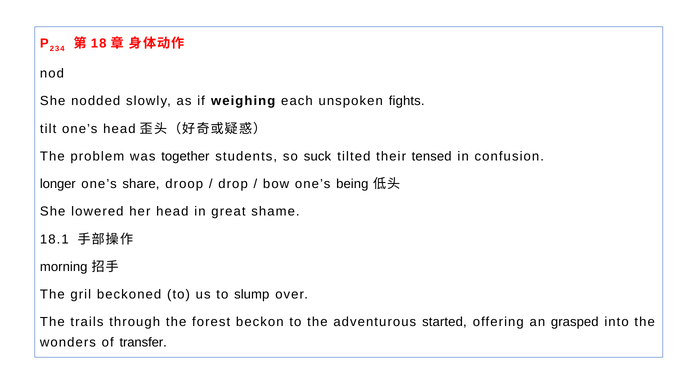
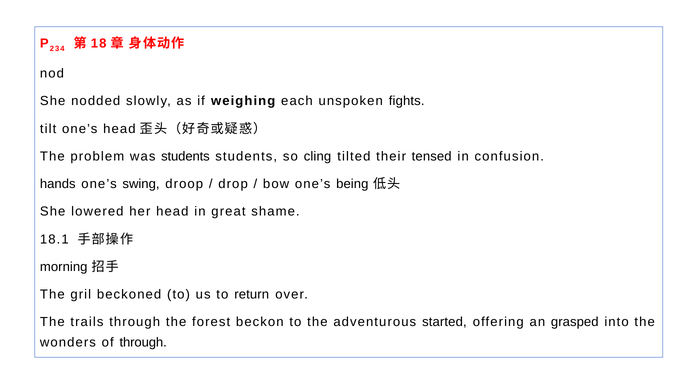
was together: together -> students
suck: suck -> cling
longer: longer -> hands
share: share -> swing
slump: slump -> return
of transfer: transfer -> through
